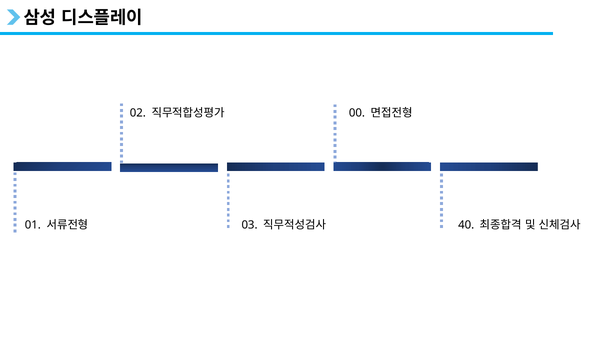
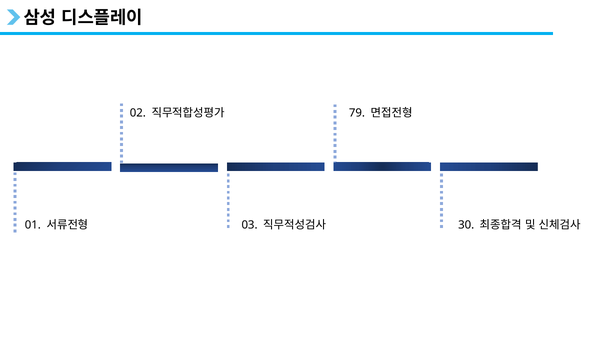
00: 00 -> 79
40: 40 -> 30
